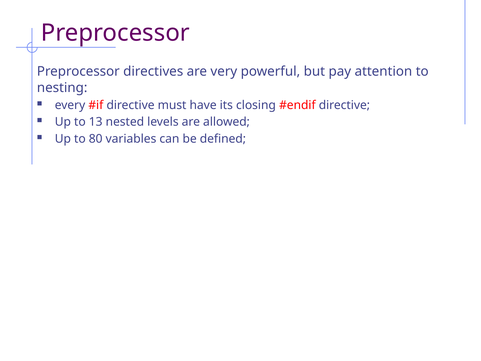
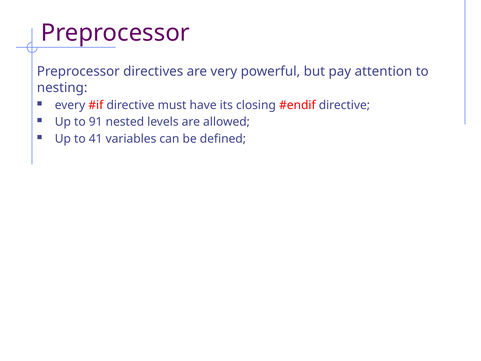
13: 13 -> 91
80: 80 -> 41
